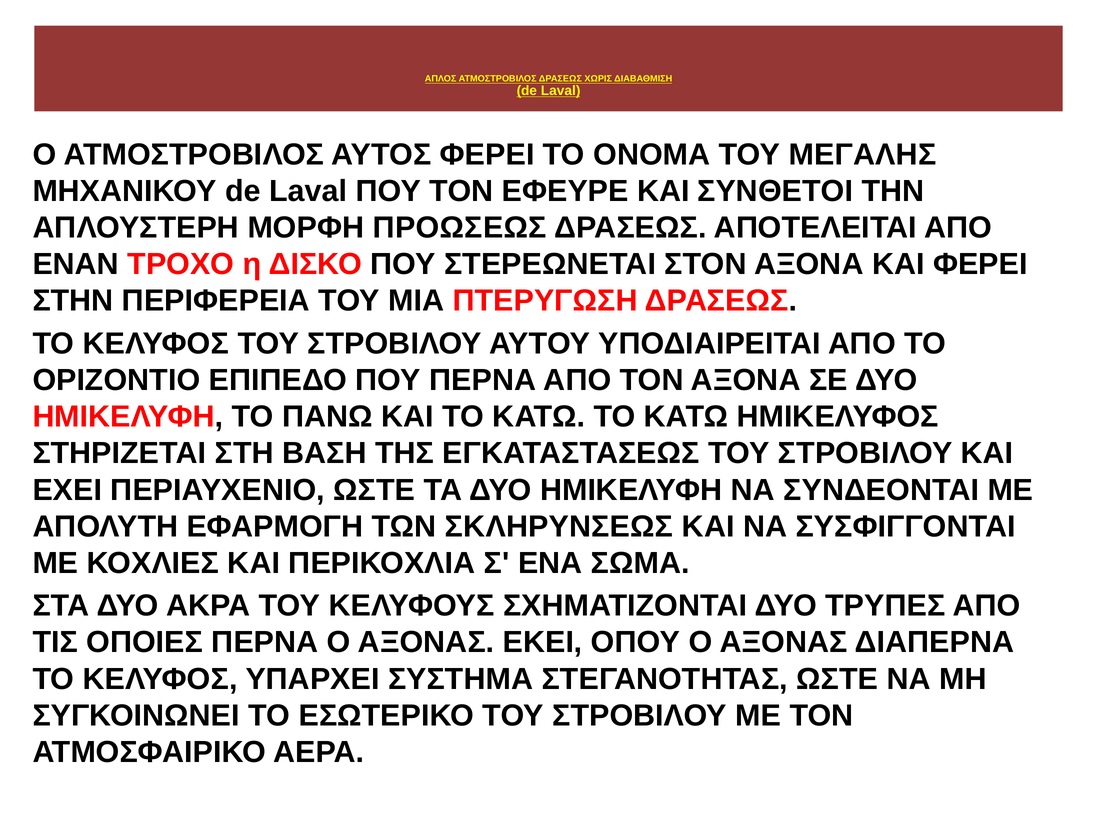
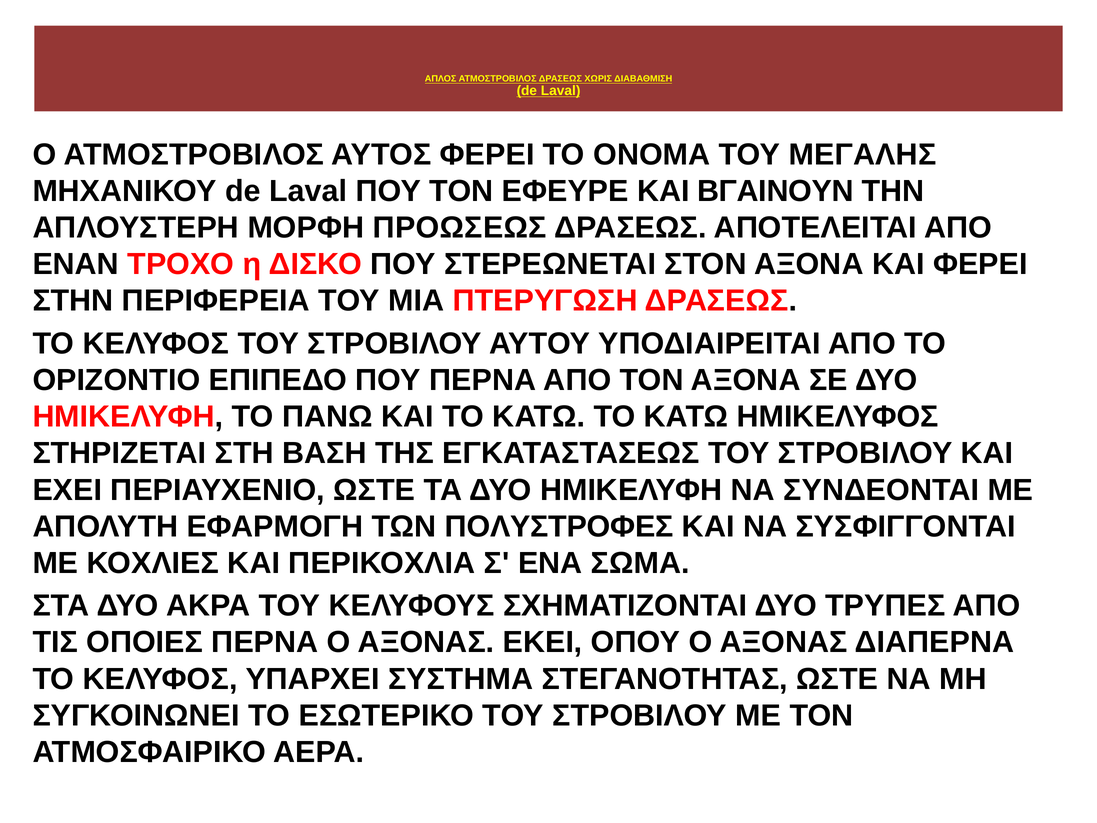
ΣΥΝΘΕΤΟΙ: ΣΥΝΘΕΤΟΙ -> ΒΓΑΙΝΟΥΝ
ΣΚΛΗΡΥΝΣΕΩΣ: ΣΚΛΗΡΥΝΣΕΩΣ -> ΠΟΛΥΣΤΡΟΦΕΣ
